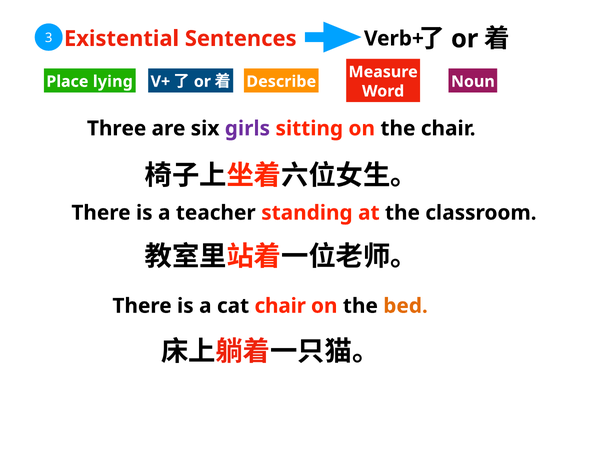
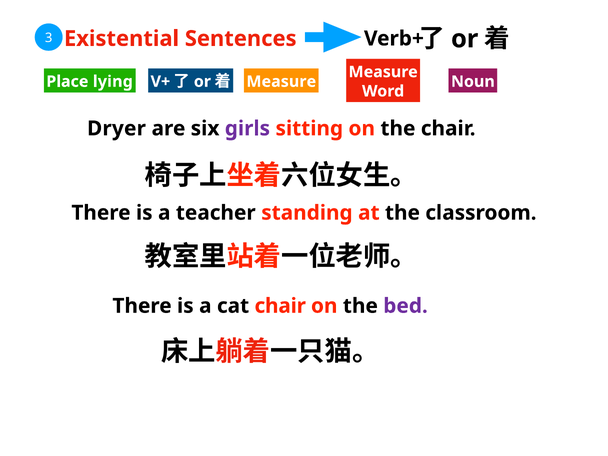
Describe at (281, 82): Describe -> Measure
Three: Three -> Dryer
bed colour: orange -> purple
